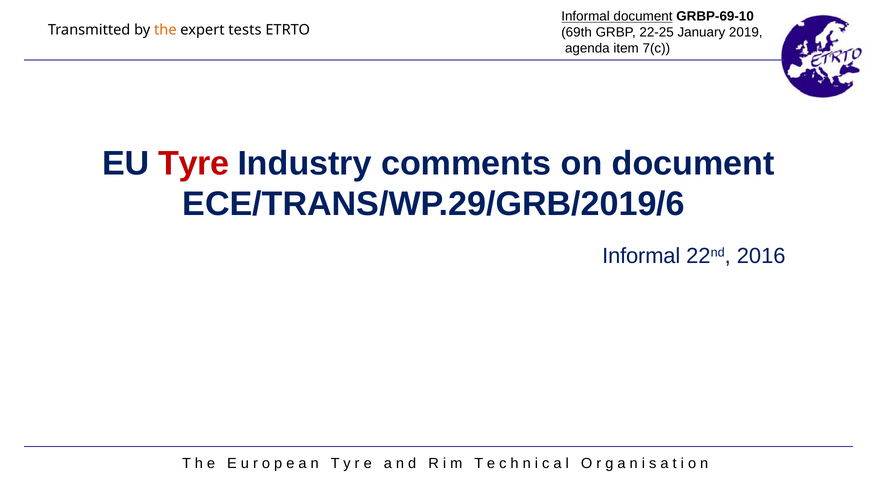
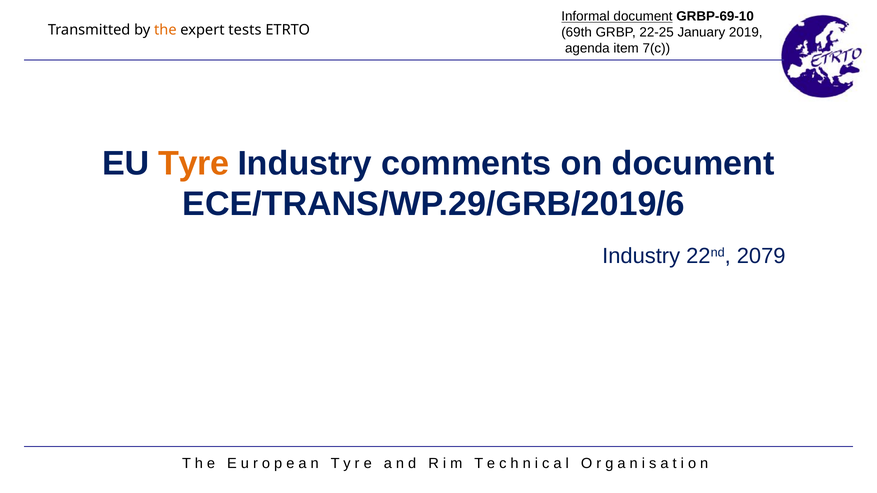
Tyre colour: red -> orange
Informal at (641, 256): Informal -> Industry
2016: 2016 -> 2079
